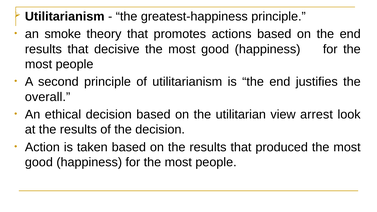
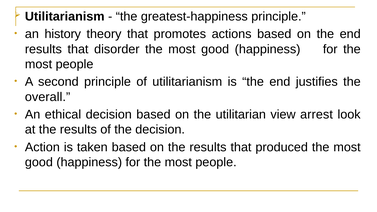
smoke: smoke -> history
decisive: decisive -> disorder
